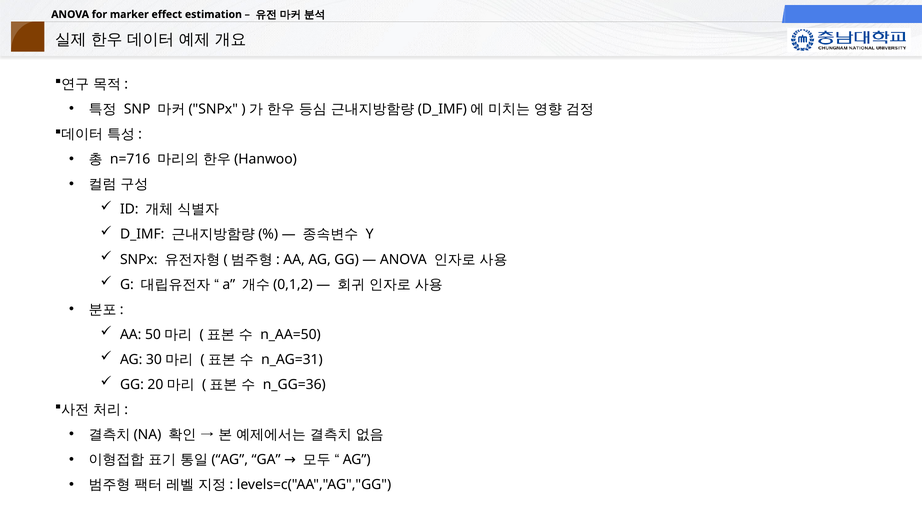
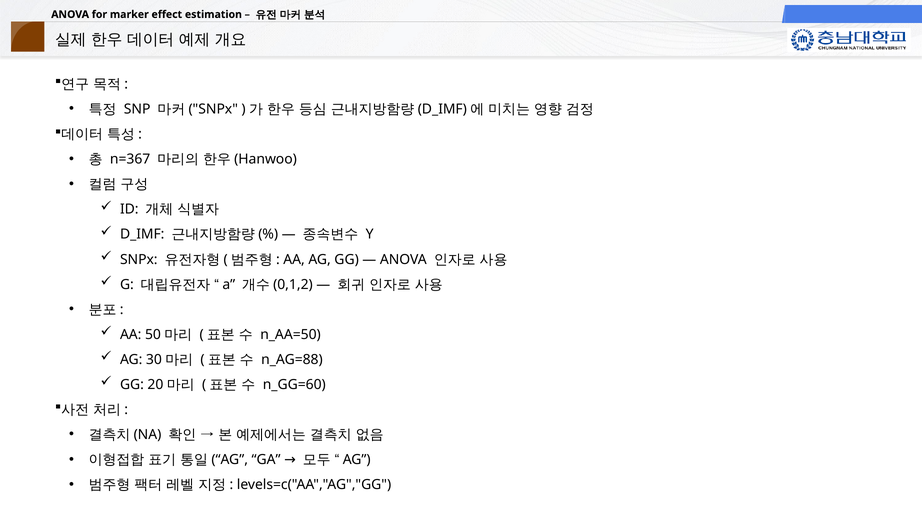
n=716: n=716 -> n=367
n_AG=31: n_AG=31 -> n_AG=88
n_GG=36: n_GG=36 -> n_GG=60
